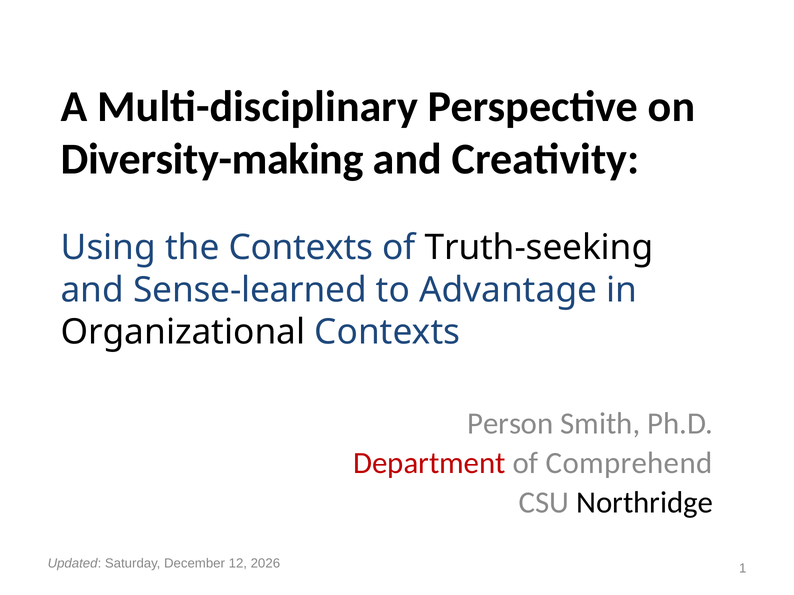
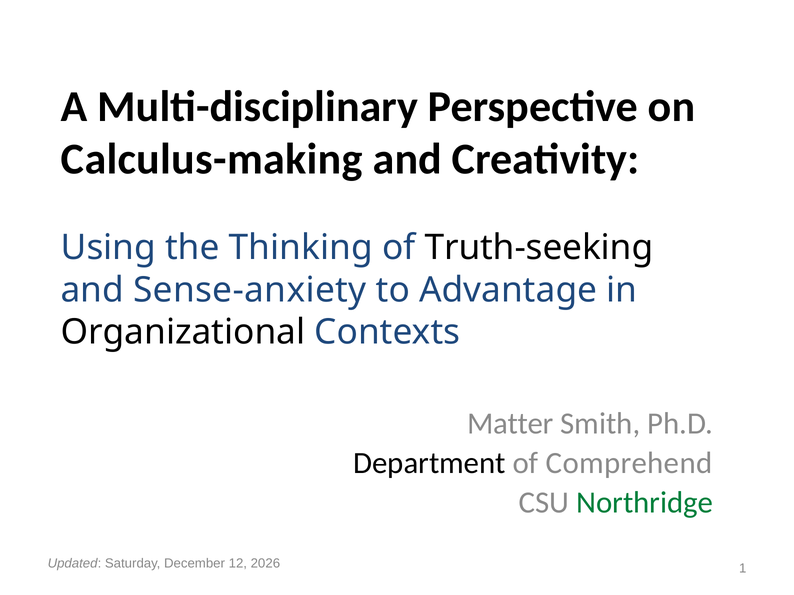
Diversity-making: Diversity-making -> Calculus-making
the Contexts: Contexts -> Thinking
Sense-learned: Sense-learned -> Sense-anxiety
Person: Person -> Matter
Department colour: red -> black
Northridge colour: black -> green
